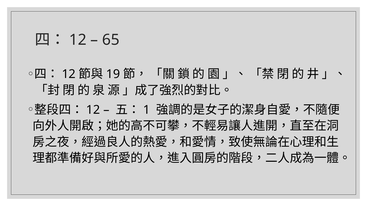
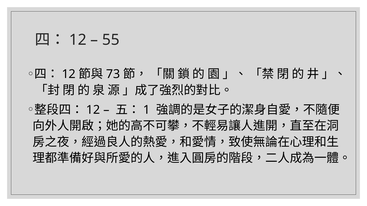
65: 65 -> 55
19: 19 -> 73
